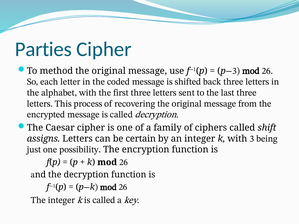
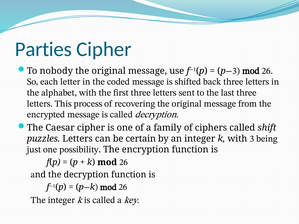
method: method -> nobody
assigns: assigns -> puzzles
